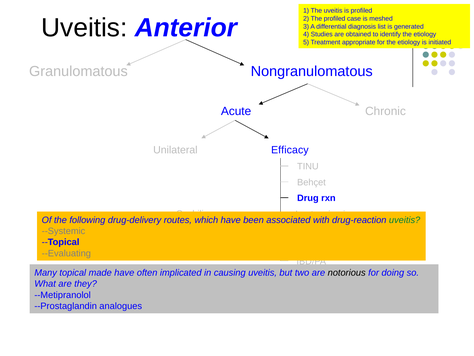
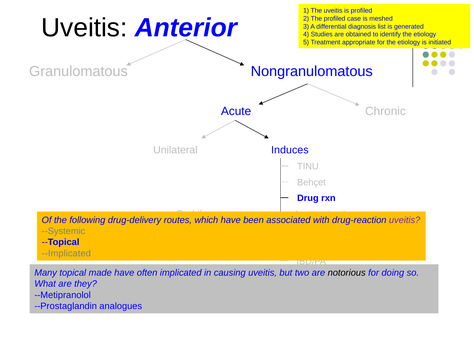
Efficacy: Efficacy -> Induces
uveitis at (405, 220) colour: green -> purple
--Evaluating: --Evaluating -> --Implicated
